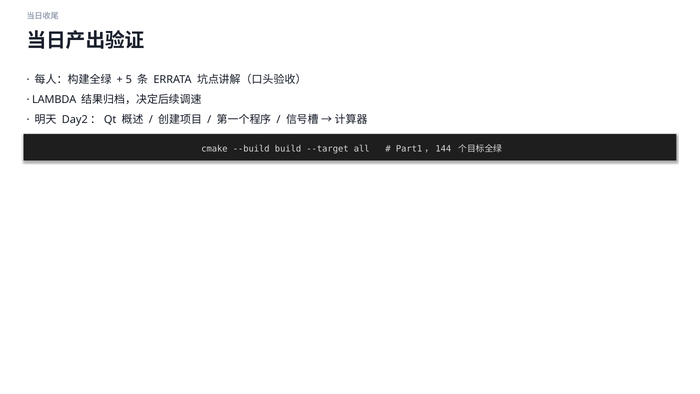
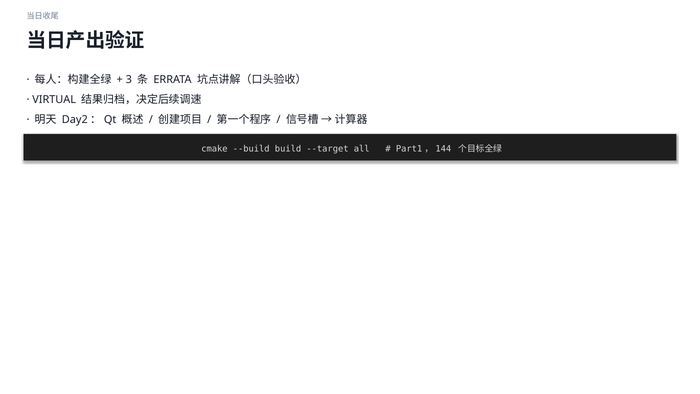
5: 5 -> 3
LAMBDA: LAMBDA -> VIRTUAL
